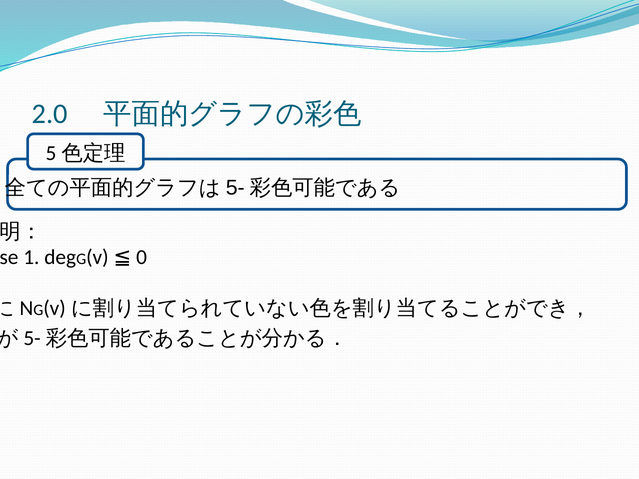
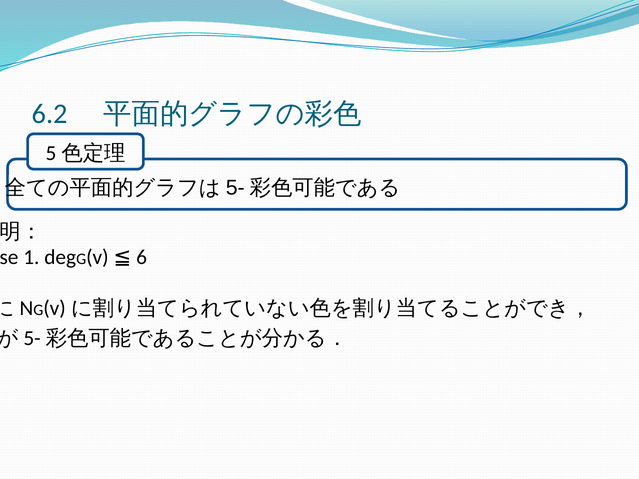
2.0: 2.0 -> 6.2
0: 0 -> 6
